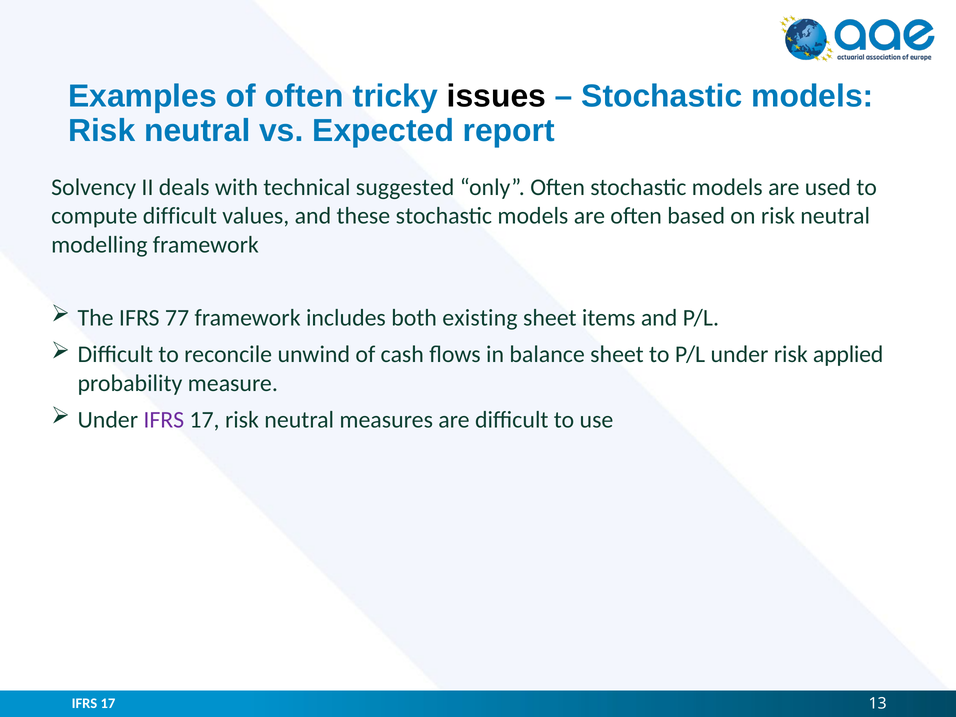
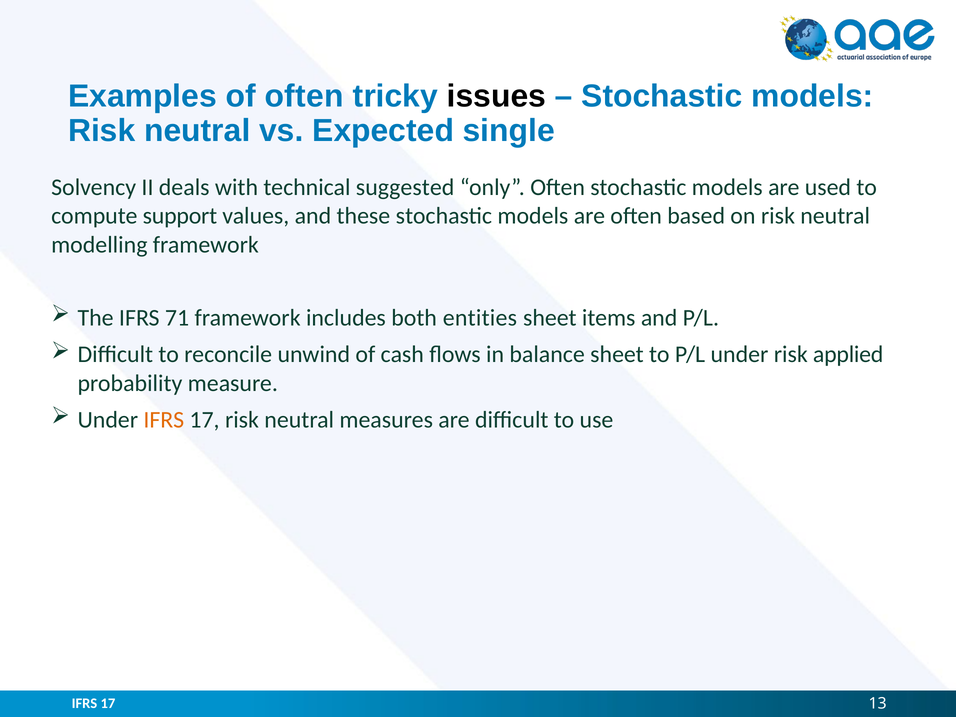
report: report -> single
compute difficult: difficult -> support
77: 77 -> 71
existing: existing -> entities
IFRS at (164, 420) colour: purple -> orange
